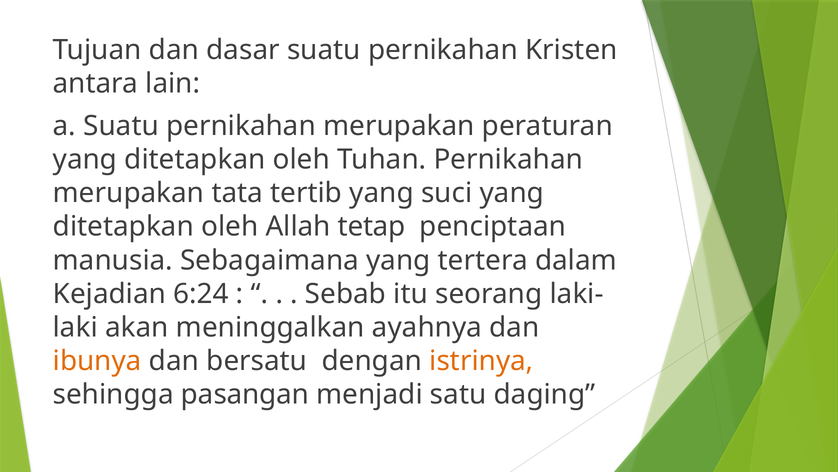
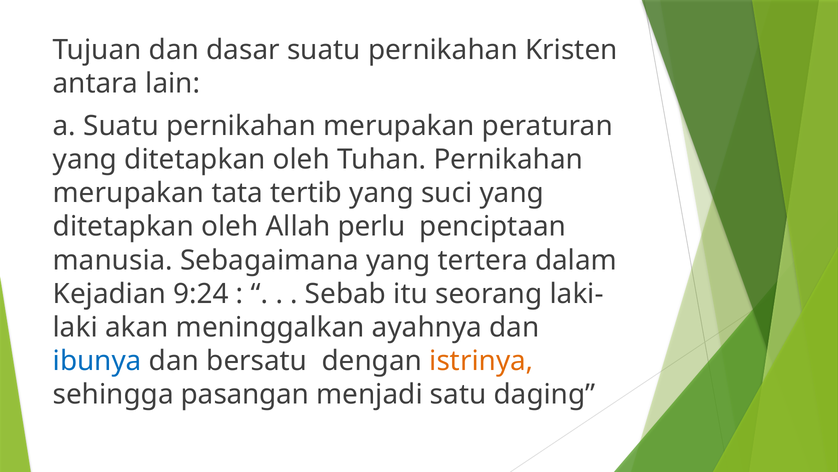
tetap: tetap -> perlu
6:24: 6:24 -> 9:24
ibunya colour: orange -> blue
